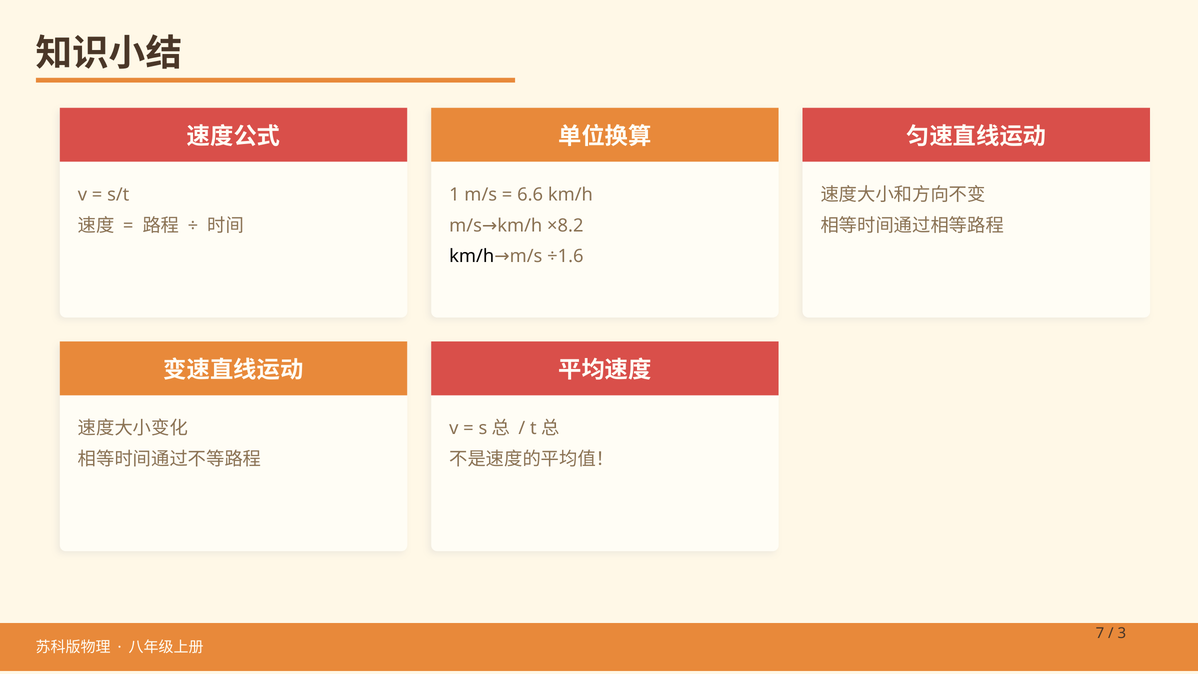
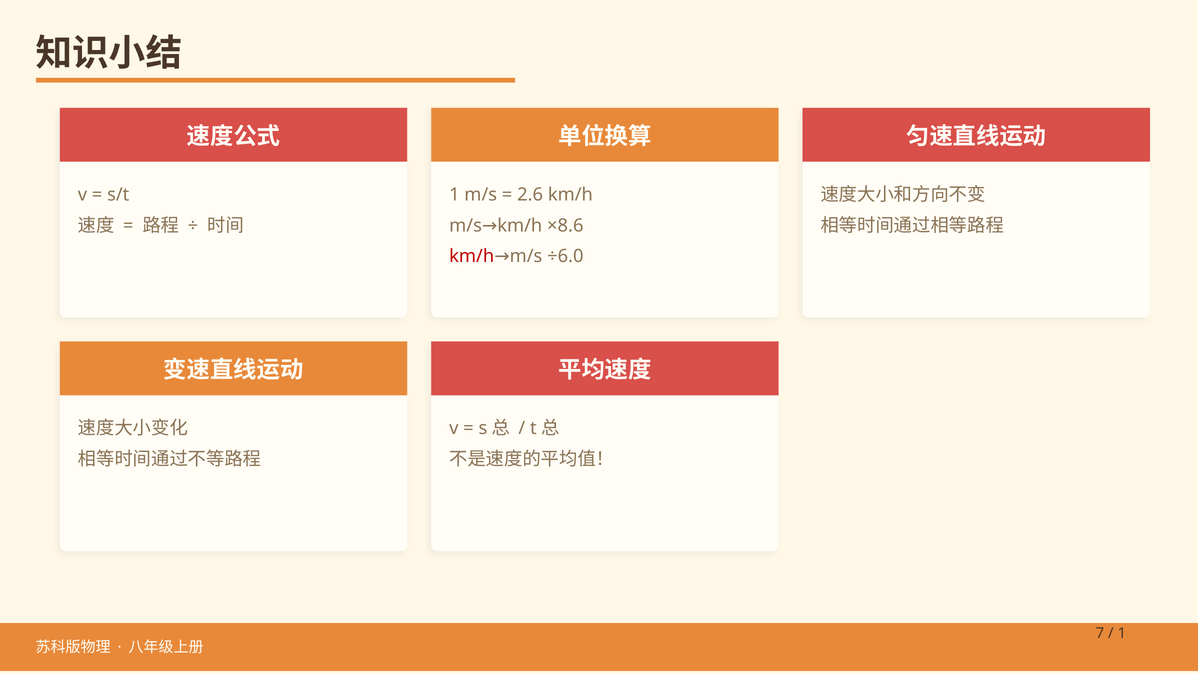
6.6: 6.6 -> 2.6
×8.2: ×8.2 -> ×8.6
km/h at (472, 256) colour: black -> red
÷1.6: ÷1.6 -> ÷6.0
3 at (1122, 633): 3 -> 1
